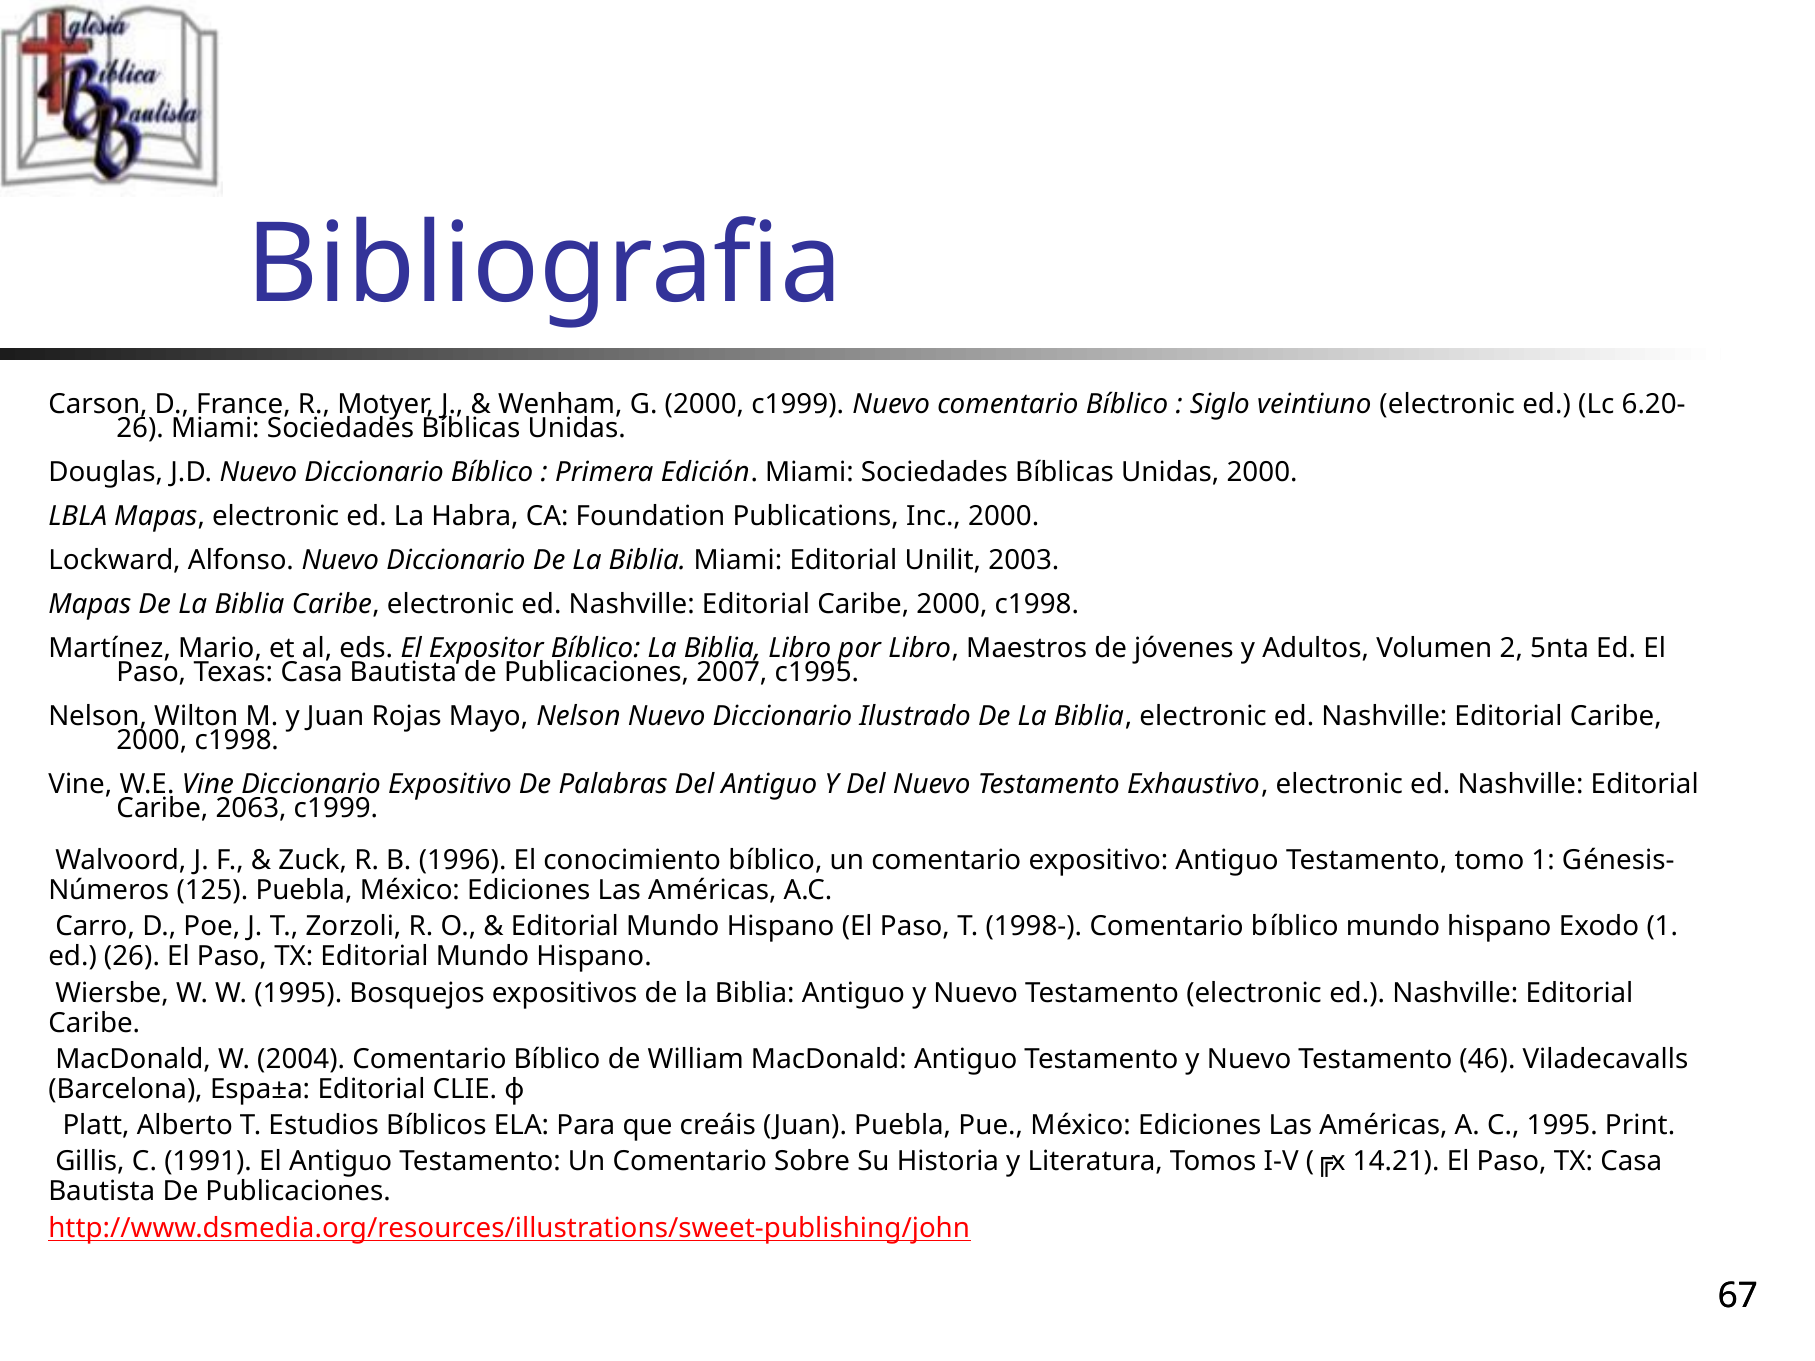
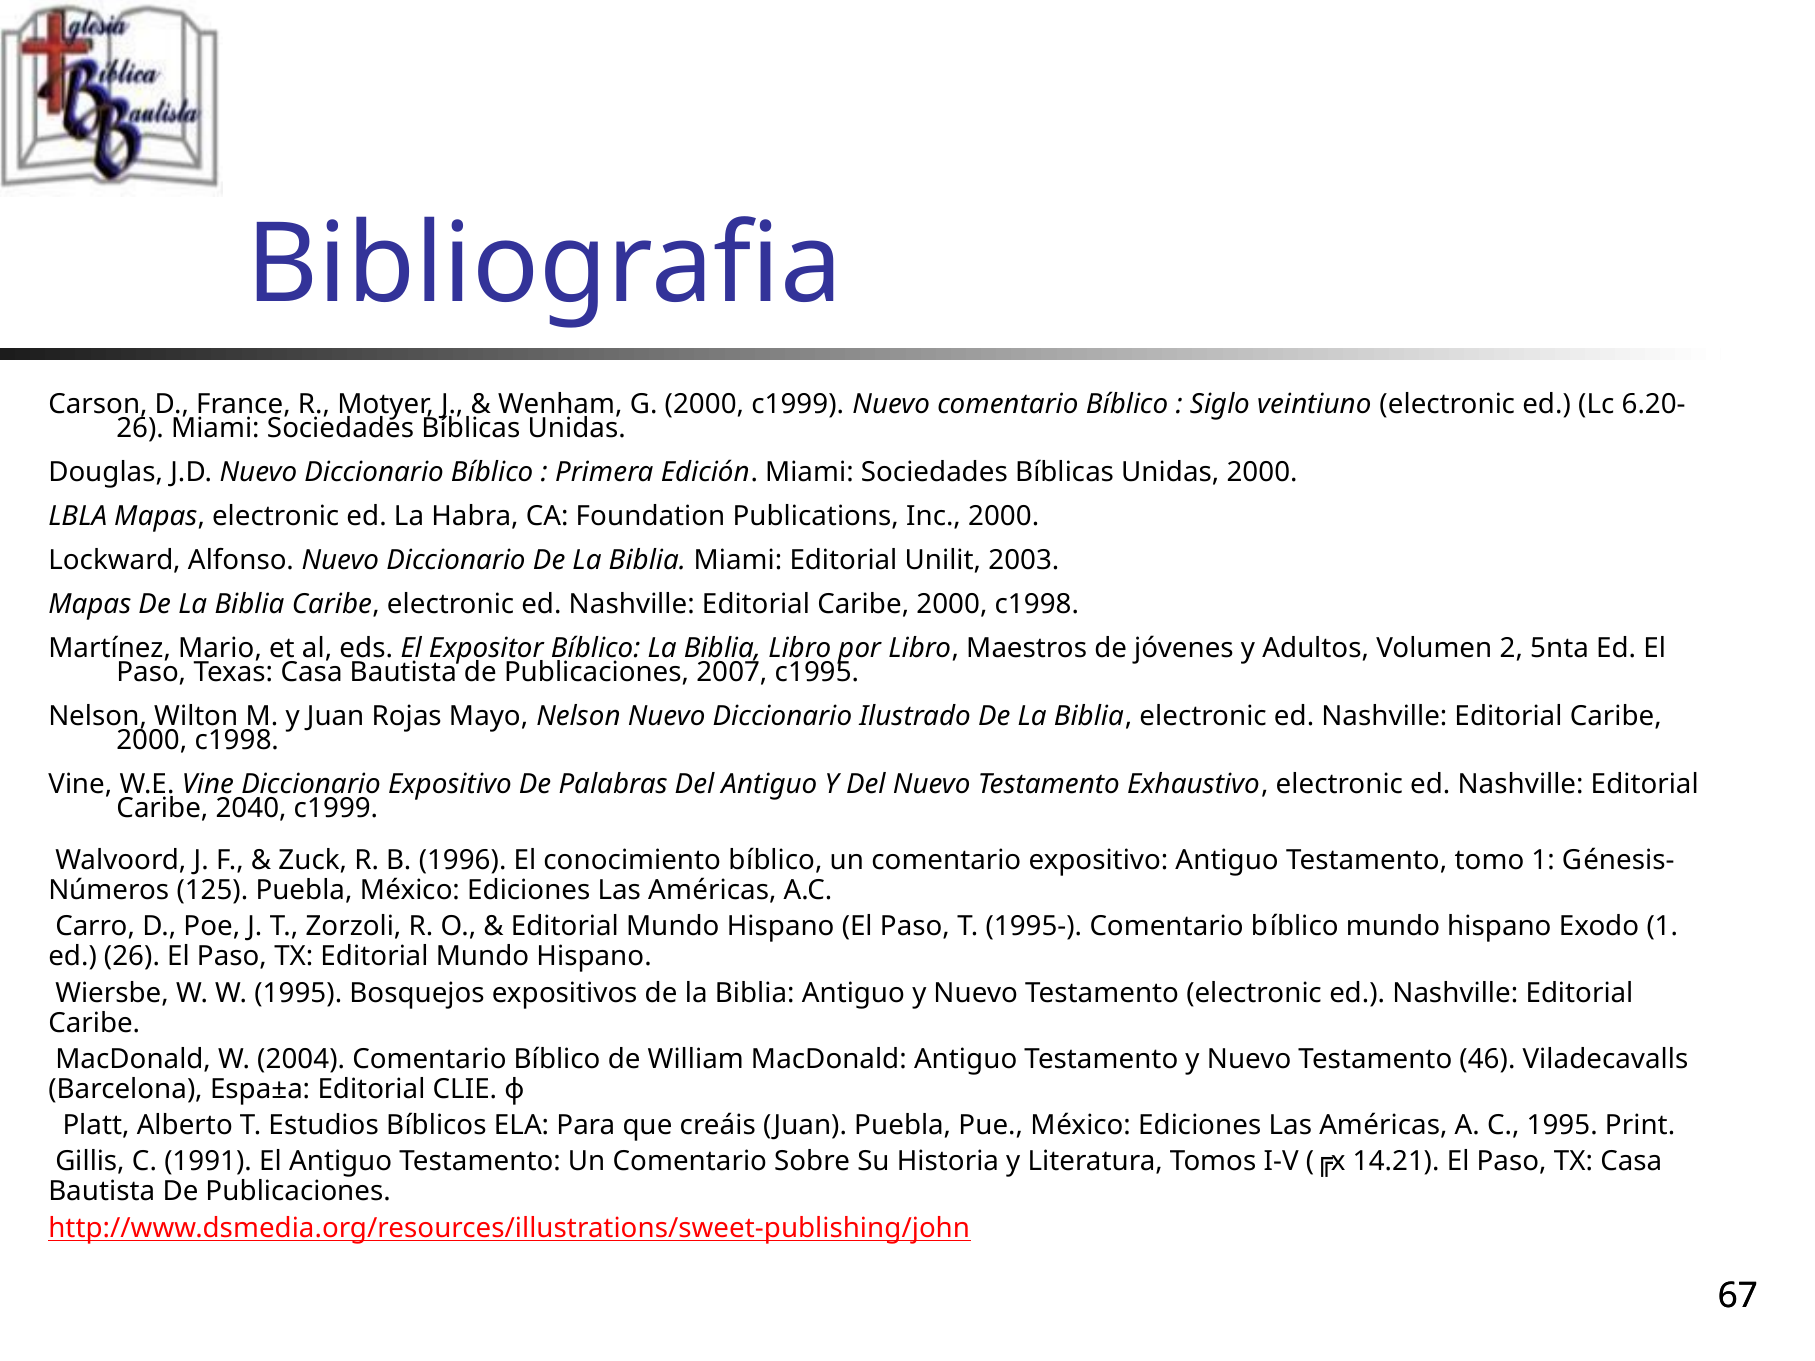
2063: 2063 -> 2040
1998-: 1998- -> 1995-
